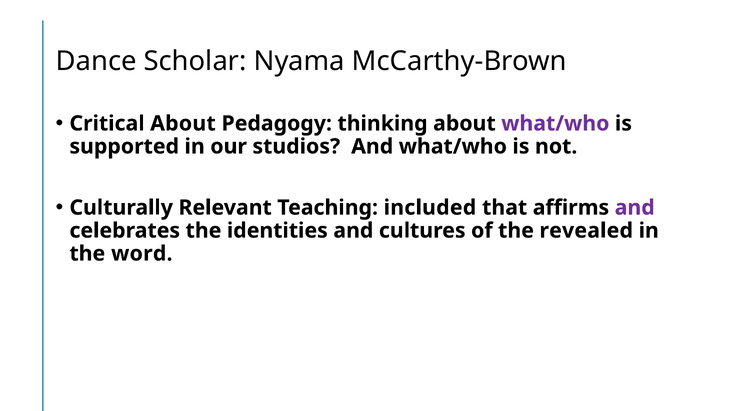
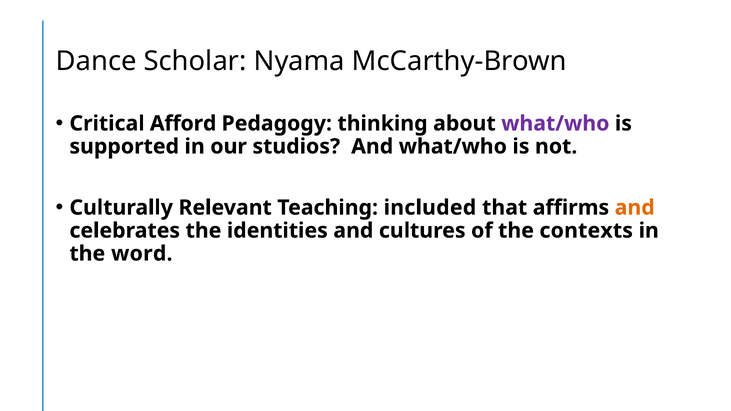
Critical About: About -> Afford
and at (635, 208) colour: purple -> orange
revealed: revealed -> contexts
